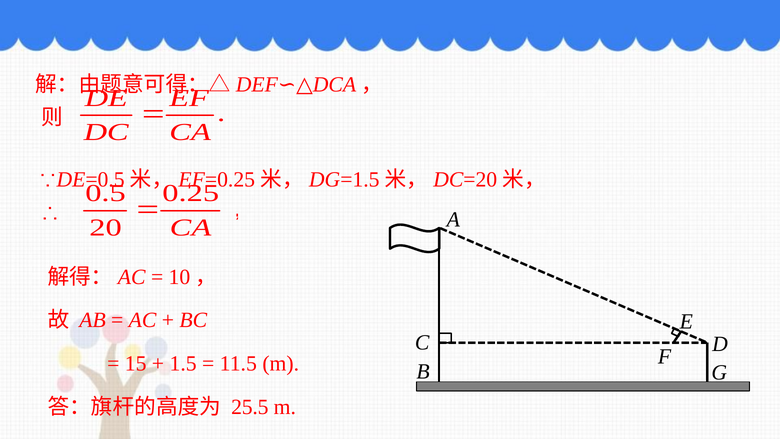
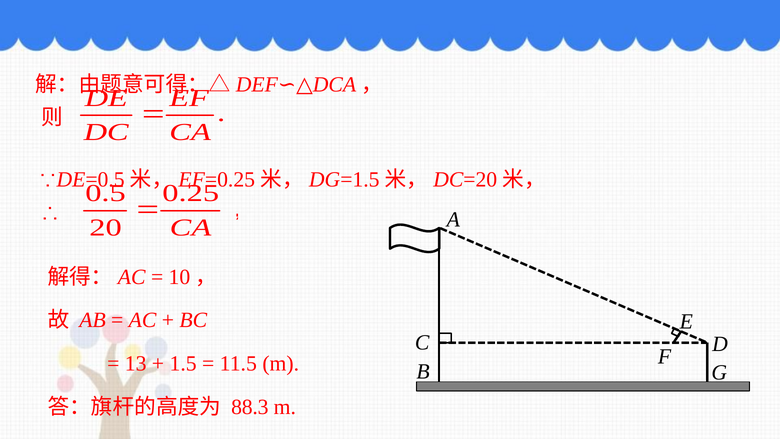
15: 15 -> 13
25.5: 25.5 -> 88.3
